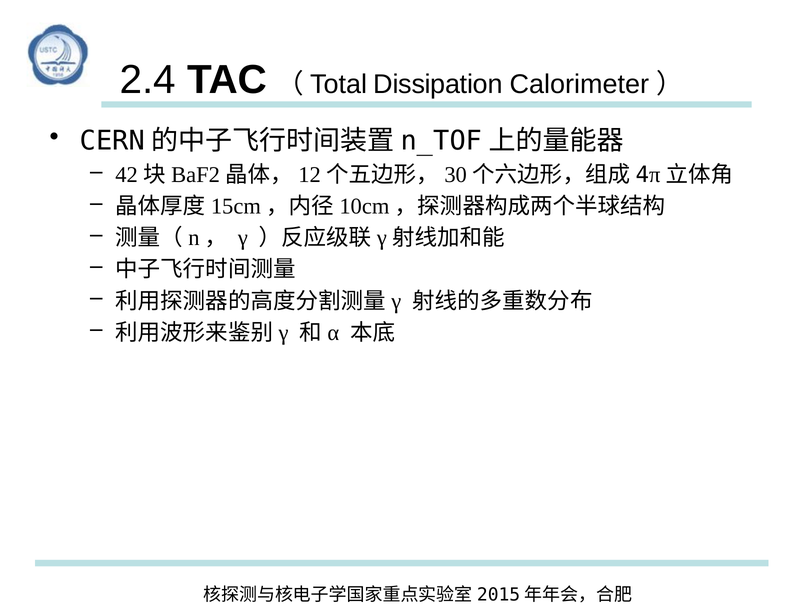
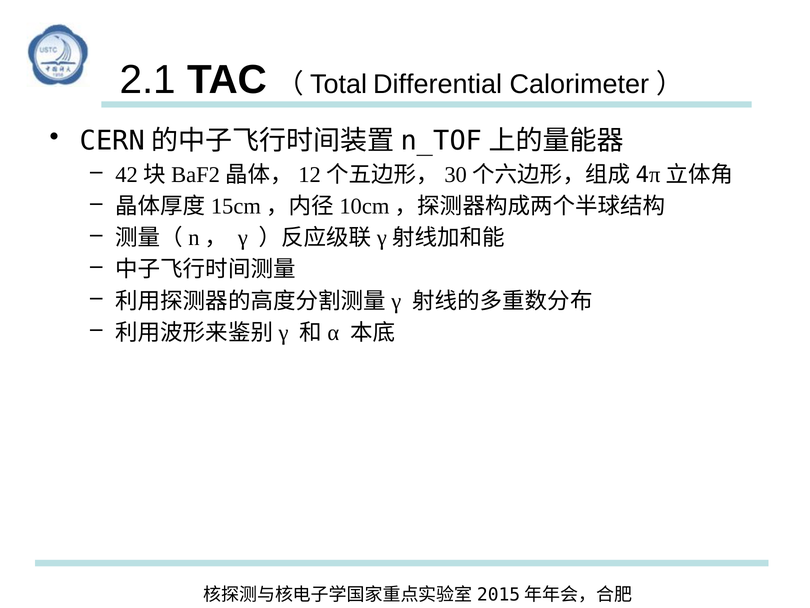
2.4: 2.4 -> 2.1
Dissipation: Dissipation -> Differential
